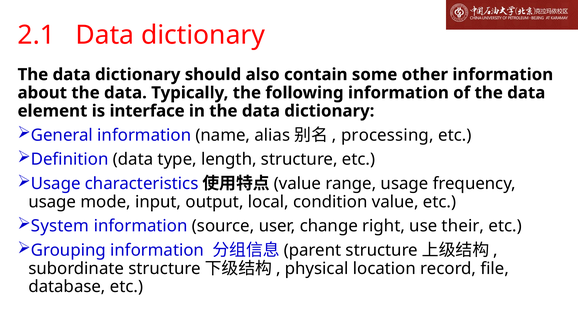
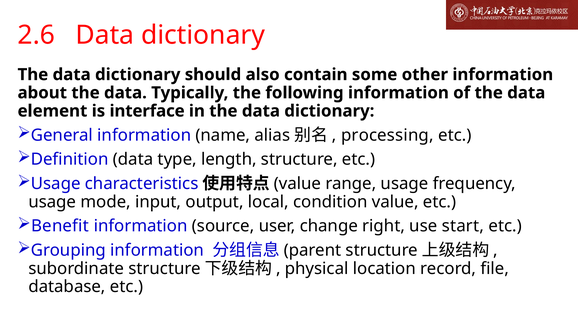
2.1: 2.1 -> 2.6
System: System -> Benefit
their: their -> start
